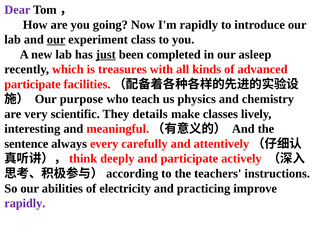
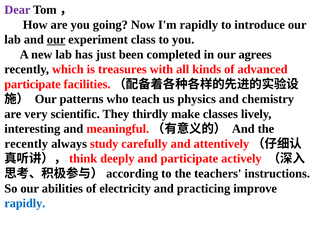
just underline: present -> none
asleep: asleep -> agrees
purpose: purpose -> patterns
details: details -> thirdly
sentence at (26, 143): sentence -> recently
every: every -> study
rapidly at (25, 203) colour: purple -> blue
